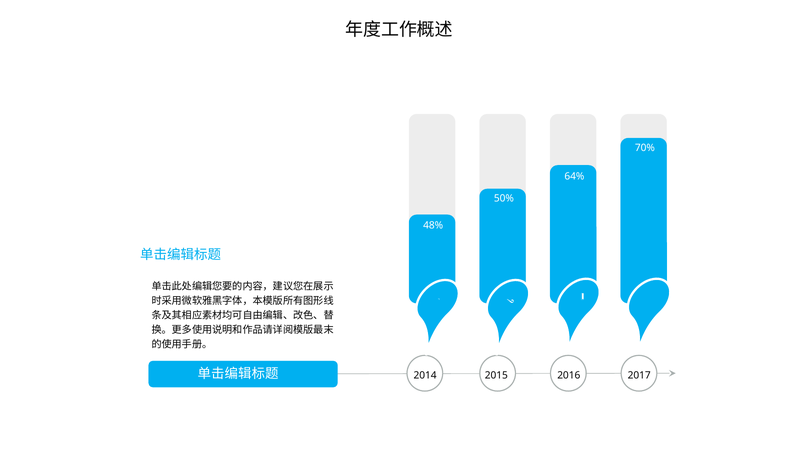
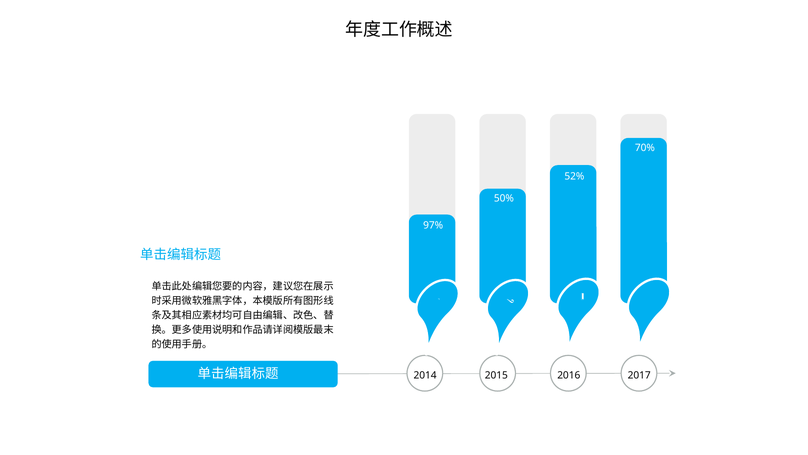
64%: 64% -> 52%
48%: 48% -> 97%
